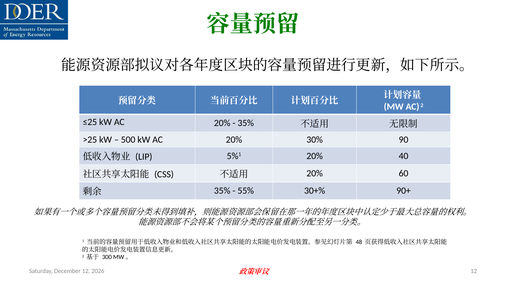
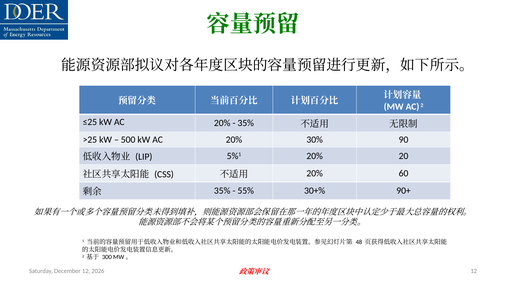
40: 40 -> 20
